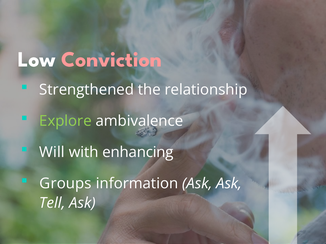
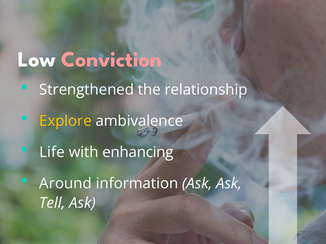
Explore colour: light green -> yellow
Will: Will -> Life
Groups: Groups -> Around
